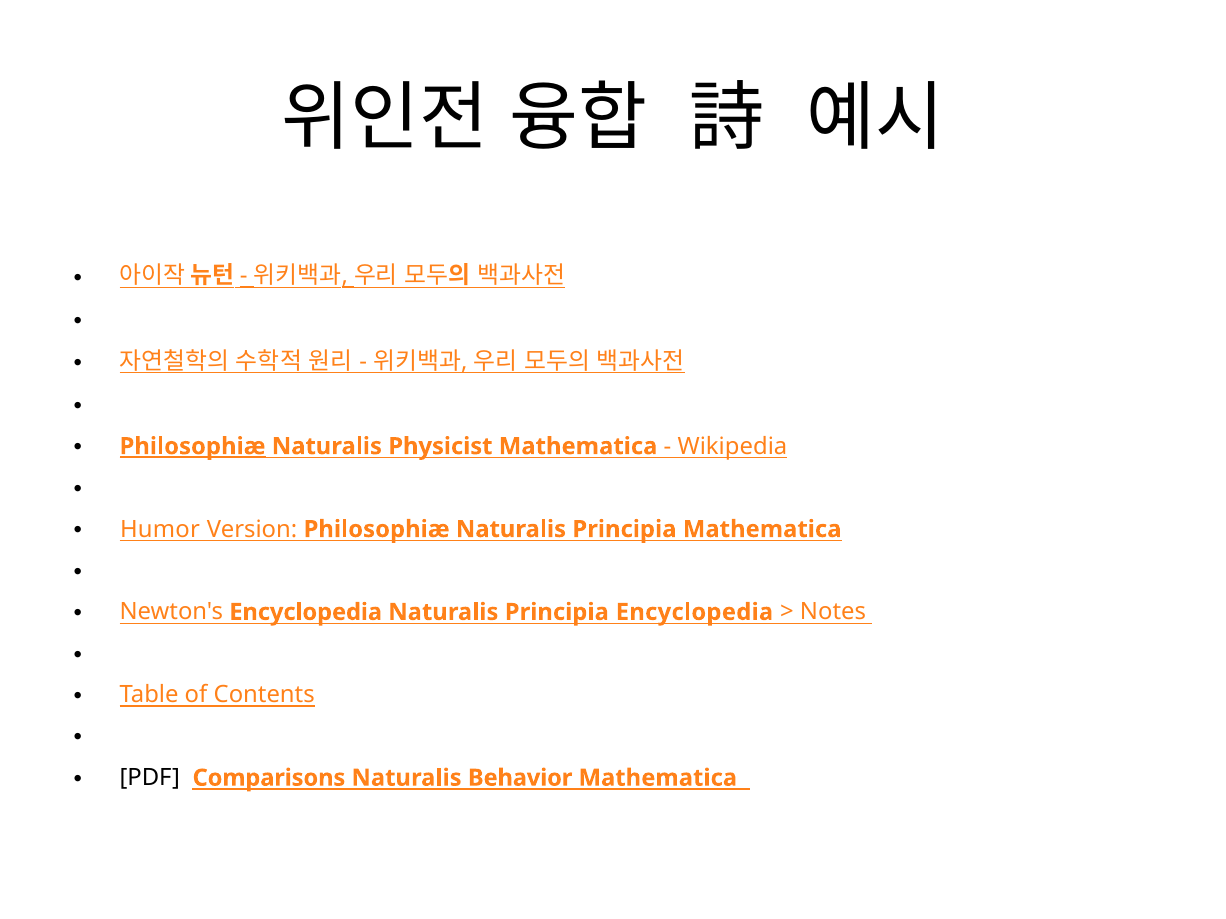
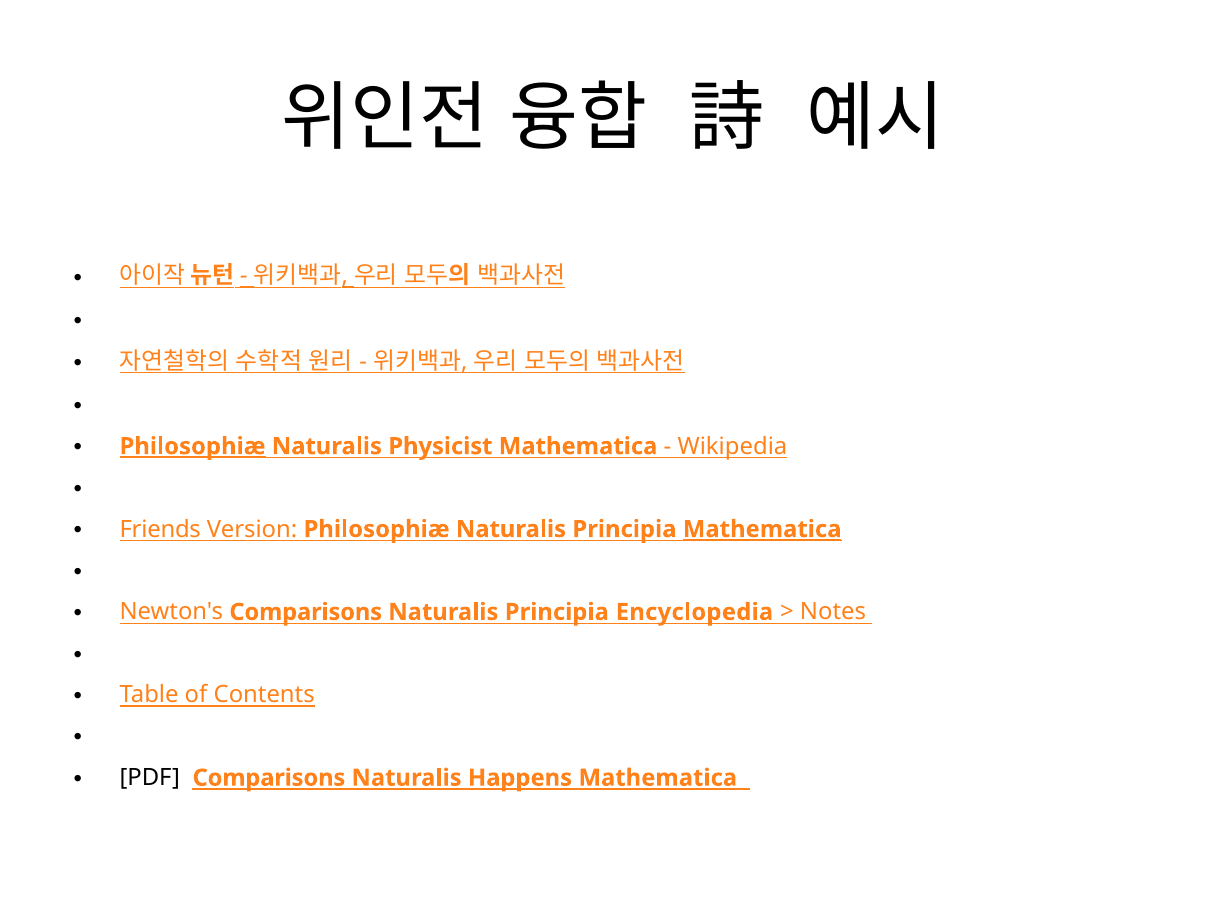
Humor: Humor -> Friends
Mathematica at (762, 529) underline: none -> present
Newton's Encyclopedia: Encyclopedia -> Comparisons
Behavior: Behavior -> Happens
